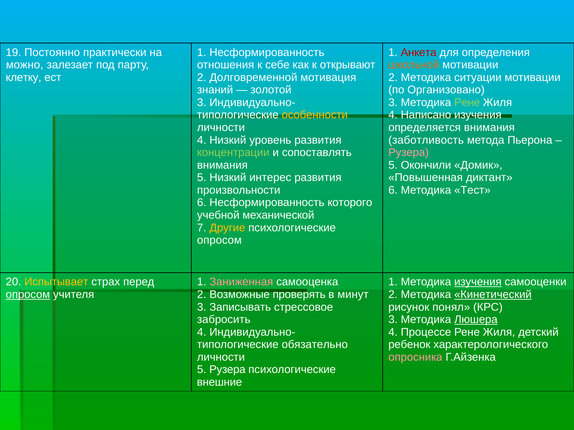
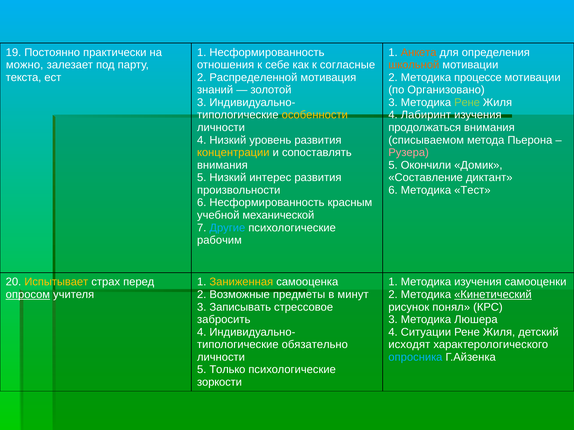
Анкета colour: red -> orange
открывают: открывают -> согласные
клетку: клетку -> текста
Долговременной: Долговременной -> Распределенной
ситуации: ситуации -> процессе
Написано: Написано -> Лабиринт
определяется: определяется -> продолжаться
заботливость: заботливость -> списываемом
концентрации colour: light green -> yellow
Повышенная: Повышенная -> Составление
которого: которого -> красным
Другие colour: yellow -> light blue
опросом at (219, 241): опросом -> рабочим
Заниженная colour: pink -> yellow
изучения at (478, 282) underline: present -> none
проверять: проверять -> предметы
Люшера underline: present -> none
Процессе: Процессе -> Ситуации
ребенок: ребенок -> исходят
опросника colour: pink -> light blue
5 Рузера: Рузера -> Только
внешние: внешние -> зоркости
